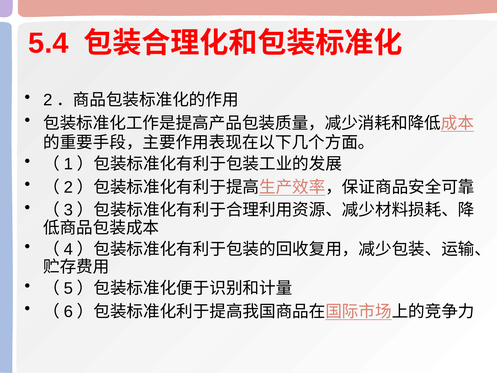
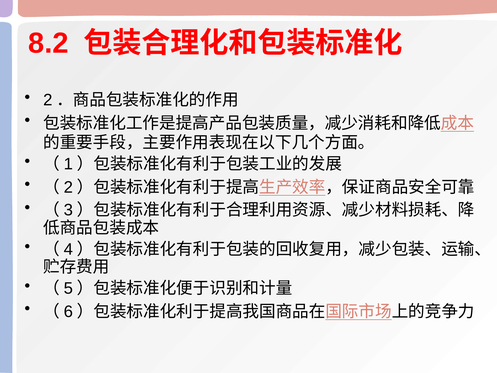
5.4: 5.4 -> 8.2
